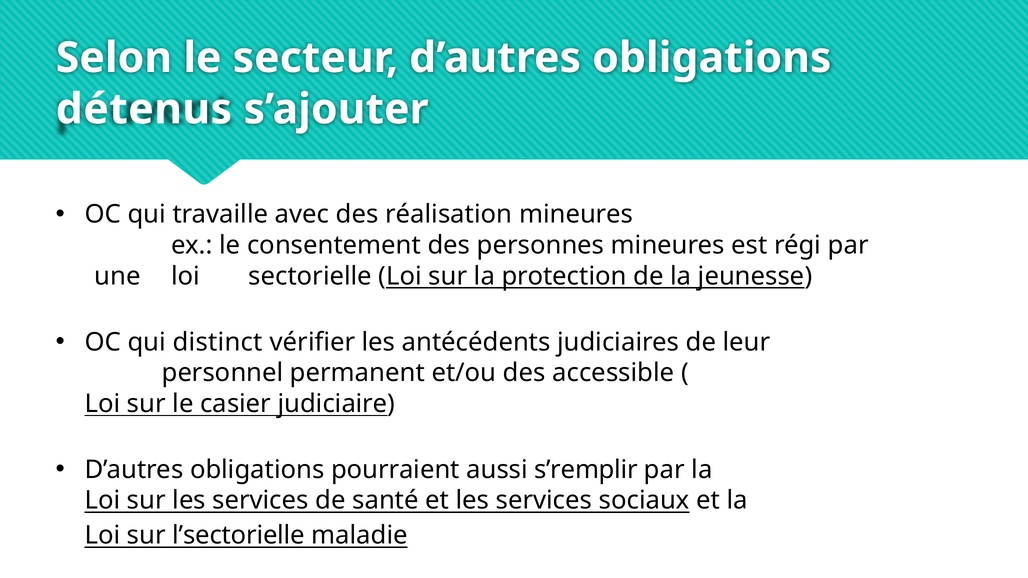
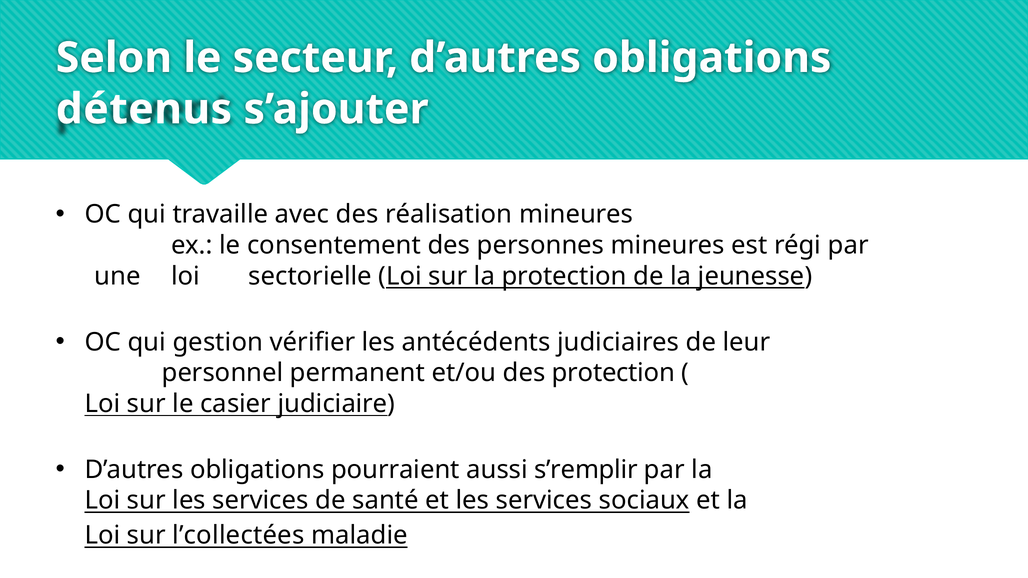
distinct: distinct -> gestion
des accessible: accessible -> protection
l’sectorielle: l’sectorielle -> l’collectées
